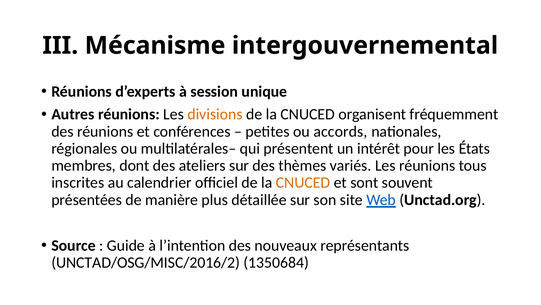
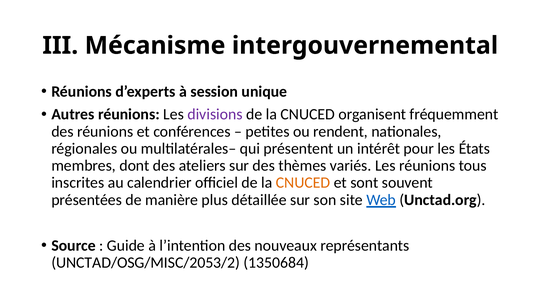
divisions colour: orange -> purple
accords: accords -> rendent
UNCTAD/OSG/MISC/2016/2: UNCTAD/OSG/MISC/2016/2 -> UNCTAD/OSG/MISC/2053/2
